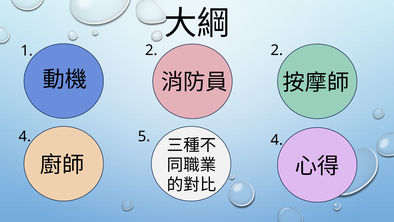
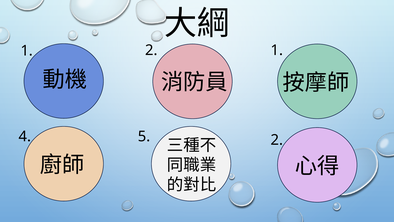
2 2: 2 -> 1
5 4: 4 -> 2
